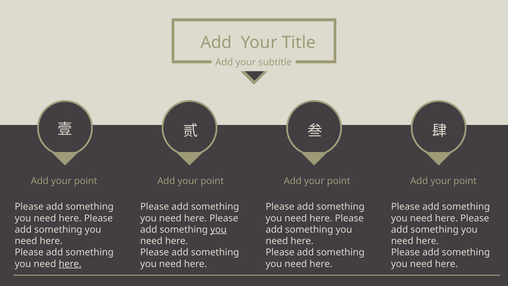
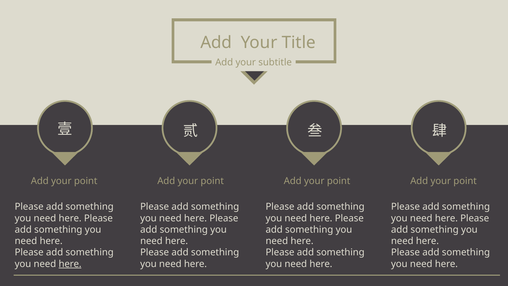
you at (219, 229) underline: present -> none
